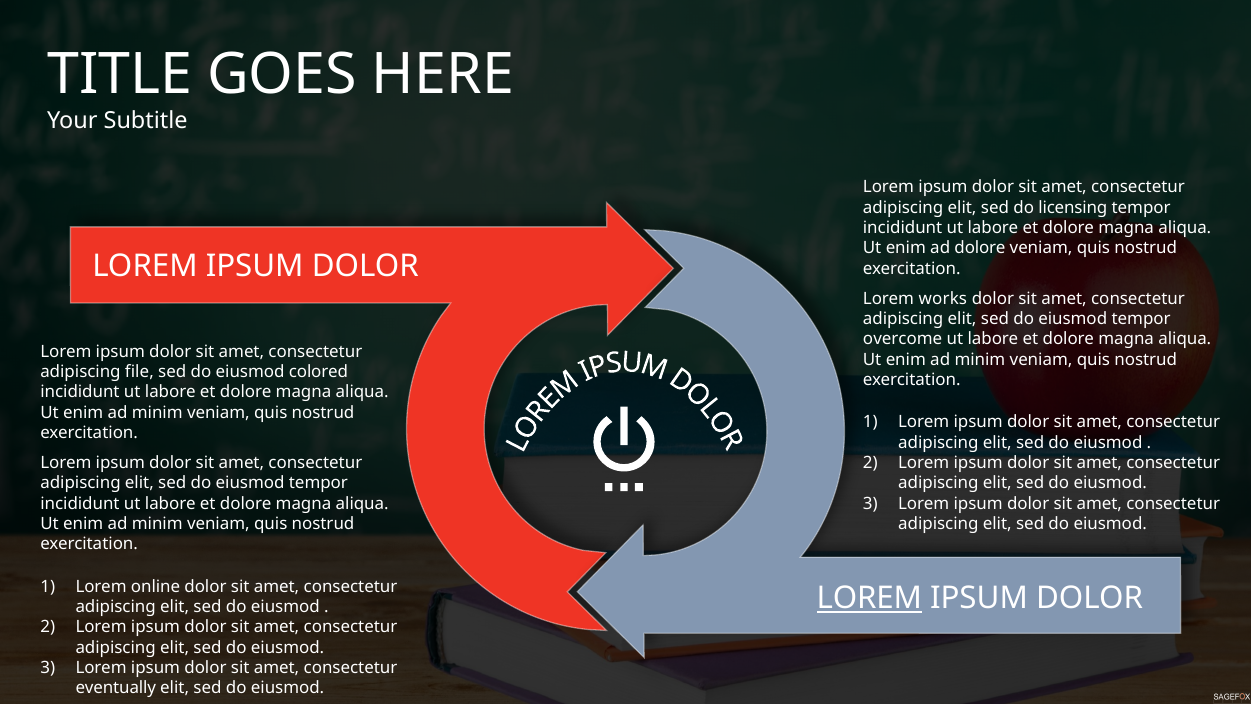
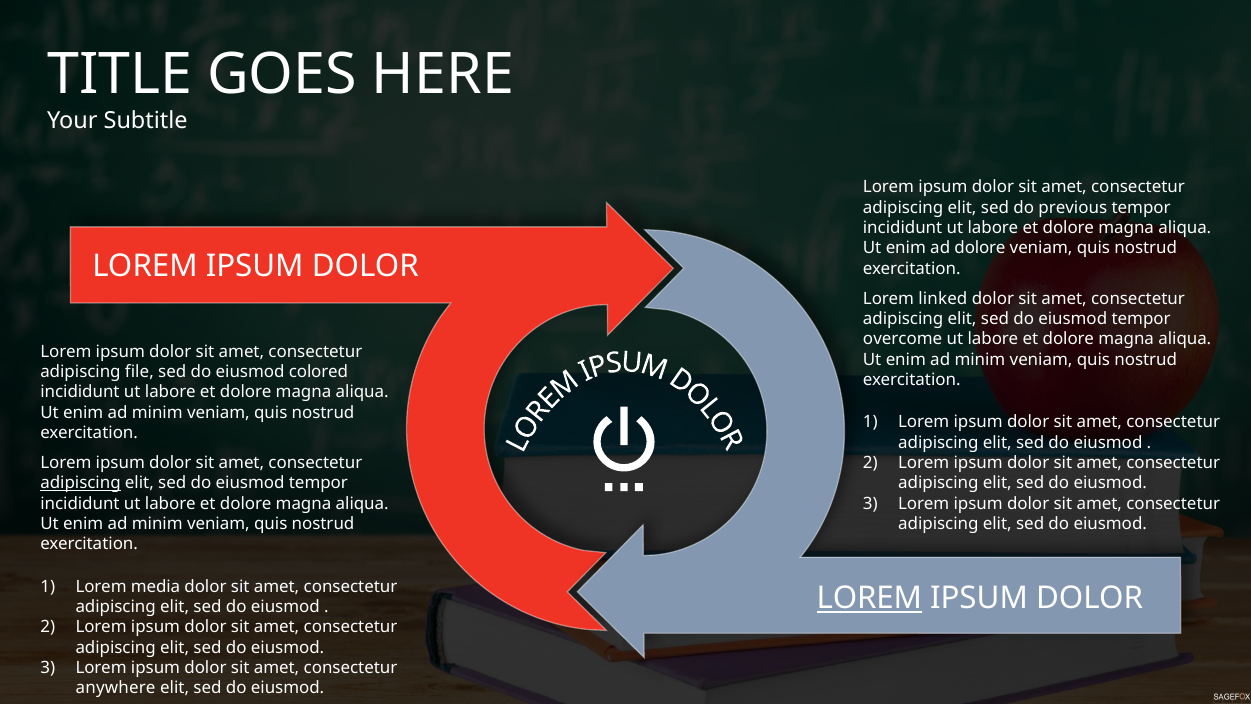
licensing: licensing -> previous
works: works -> linked
adipiscing at (81, 483) underline: none -> present
online: online -> media
eventually: eventually -> anywhere
